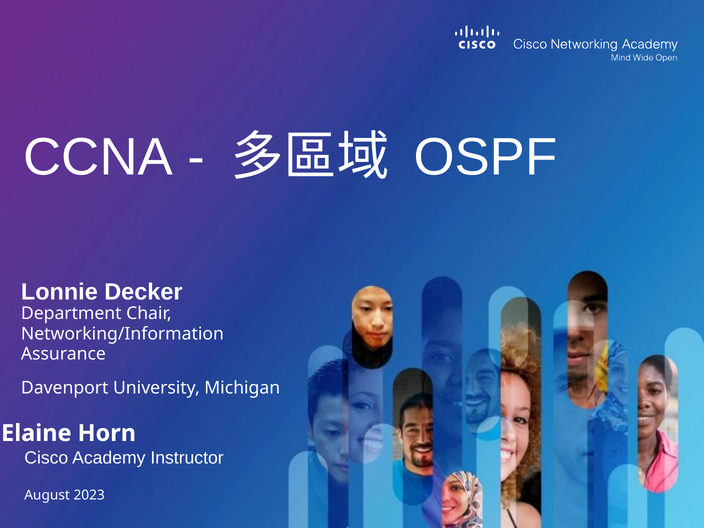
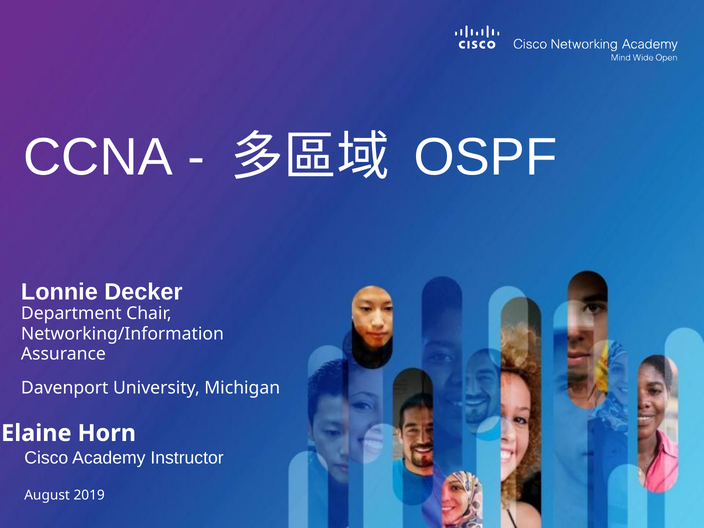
2023: 2023 -> 2019
